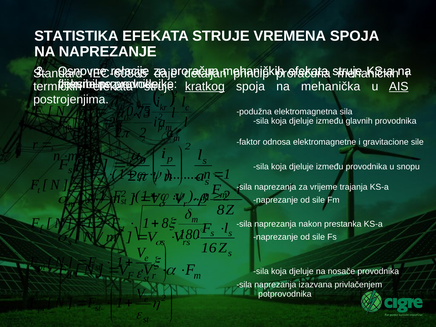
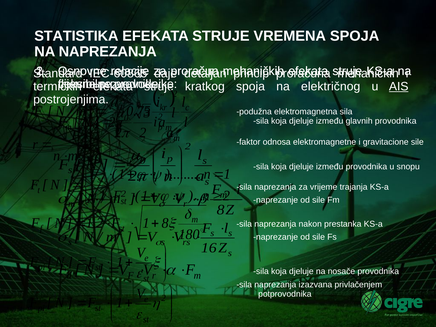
NA NAPREZANJE: NAPREZANJE -> NAPREZANJA
kratkog underline: present -> none
mehanička: mehanička -> električnog
